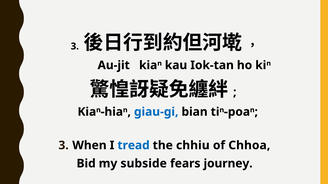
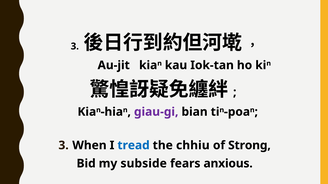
giau-gi colour: blue -> purple
Chhoa: Chhoa -> Strong
journey: journey -> anxious
